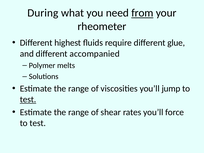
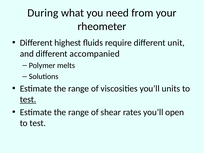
from underline: present -> none
glue: glue -> unit
jump: jump -> units
force: force -> open
